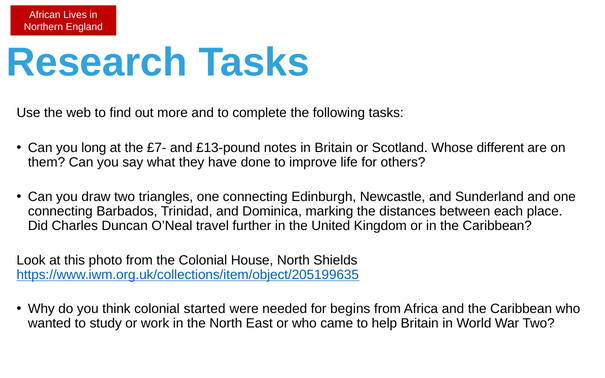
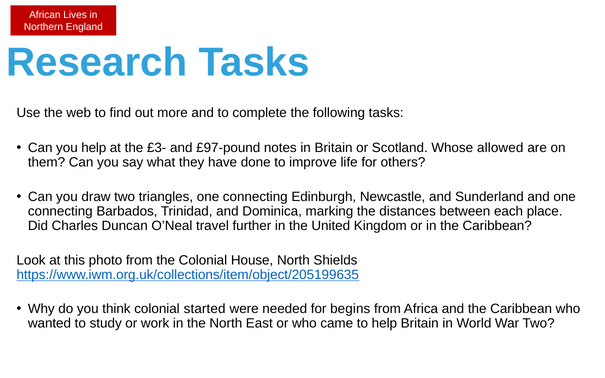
you long: long -> help
£7-: £7- -> £3-
£13-pound: £13-pound -> £97-pound
different: different -> allowed
